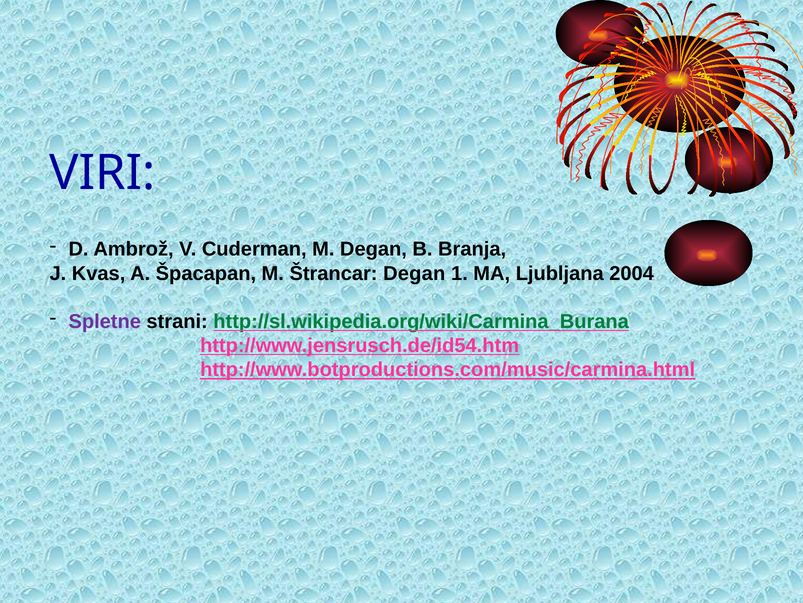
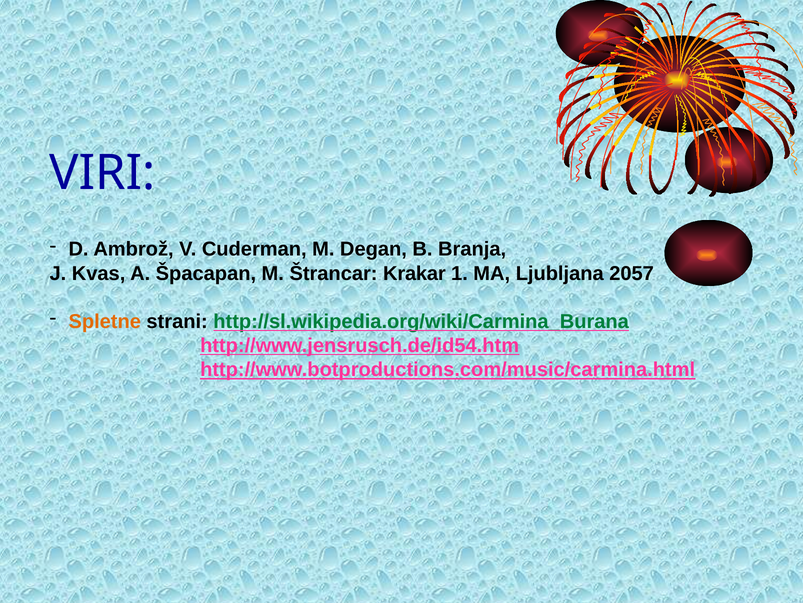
Štrancar Degan: Degan -> Krakar
2004: 2004 -> 2057
Spletne colour: purple -> orange
